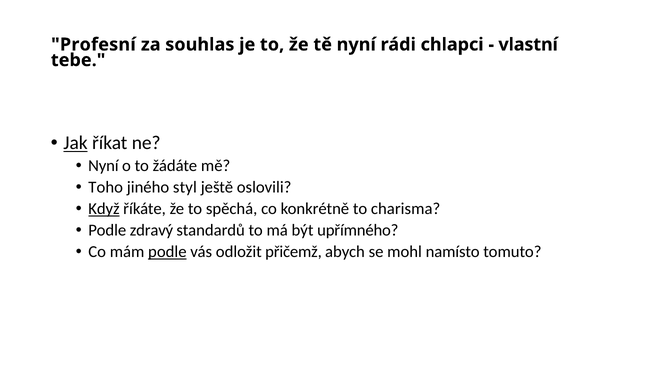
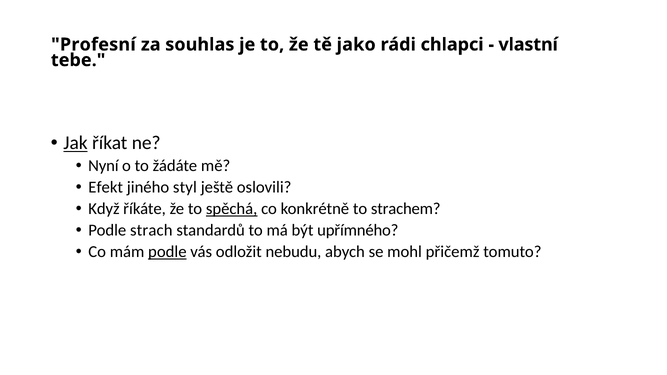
tě nyní: nyní -> jako
Toho: Toho -> Efekt
Když underline: present -> none
spěchá underline: none -> present
charisma: charisma -> strachem
zdravý: zdravý -> strach
přičemž: přičemž -> nebudu
namísto: namísto -> přičemž
